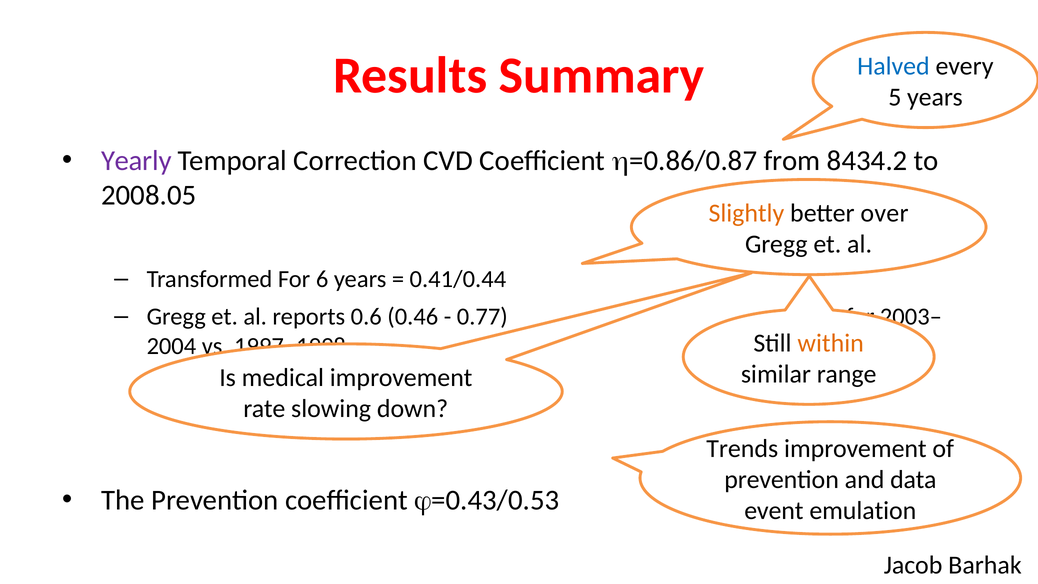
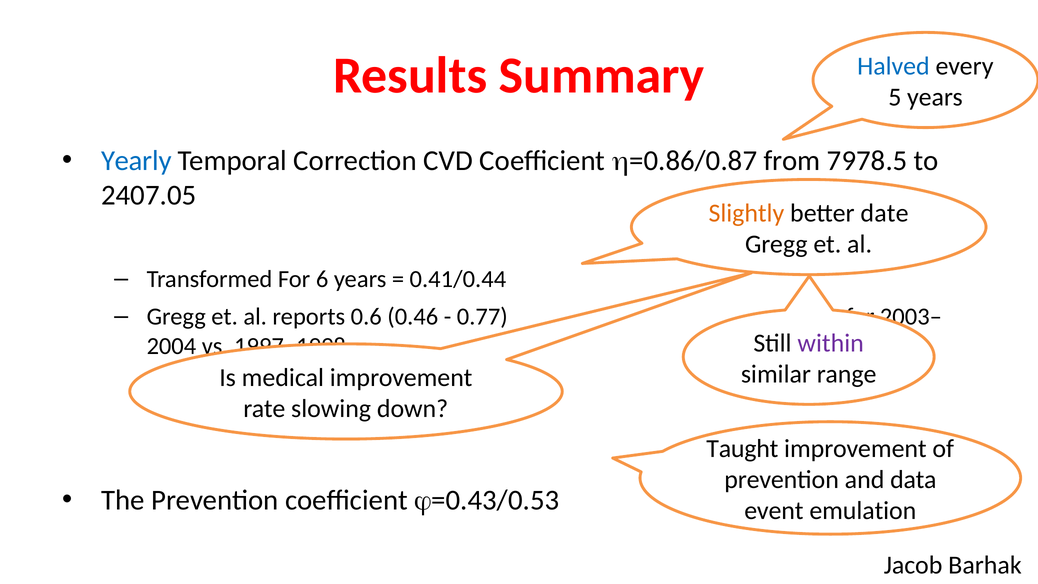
Yearly colour: purple -> blue
8434.2: 8434.2 -> 7978.5
2008.05: 2008.05 -> 2407.05
over: over -> date
within colour: orange -> purple
Trends: Trends -> Taught
